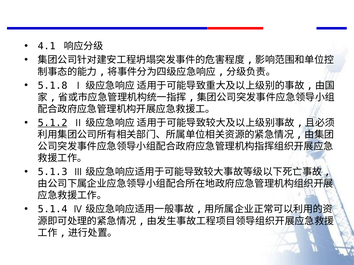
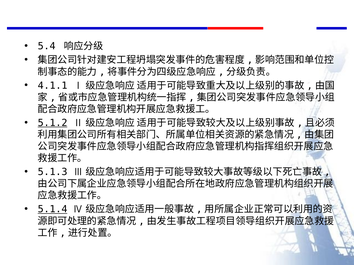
4.1: 4.1 -> 5.4
5.1.8: 5.1.8 -> 4.1.1
5.1.4 underline: none -> present
